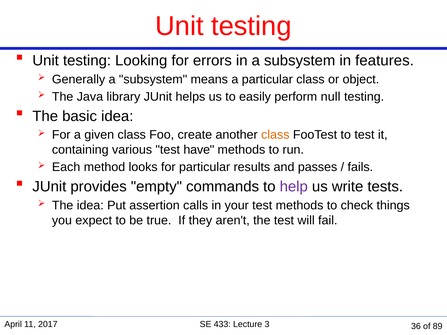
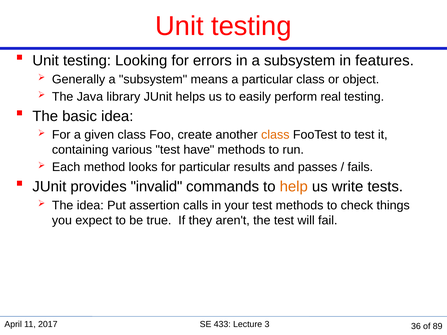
null: null -> real
empty: empty -> invalid
help colour: purple -> orange
